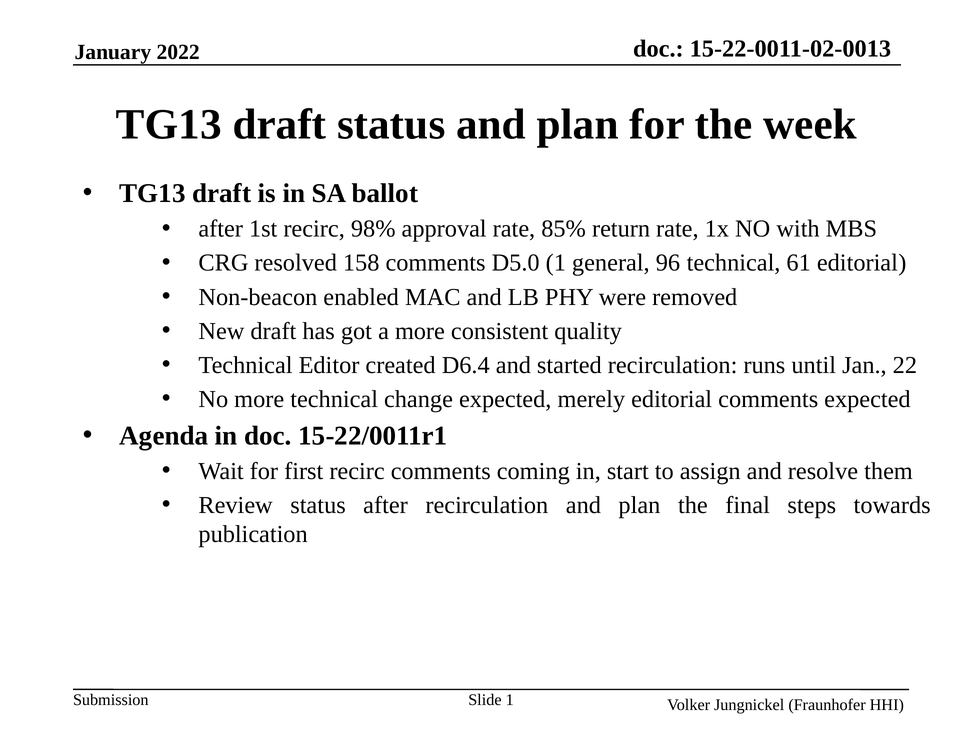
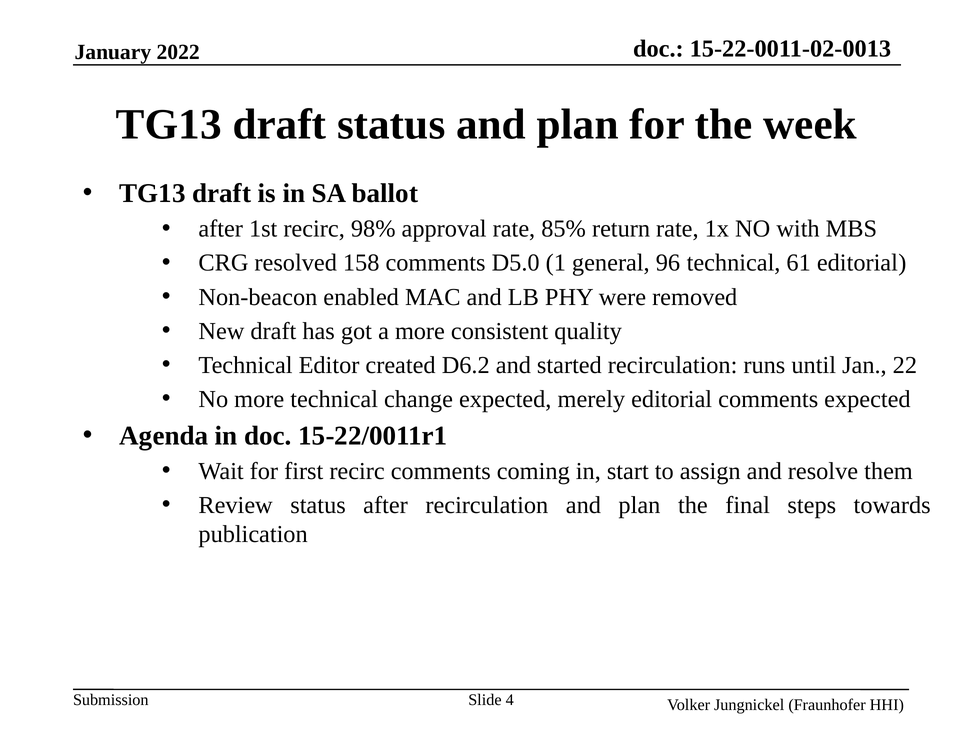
D6.4: D6.4 -> D6.2
Slide 1: 1 -> 4
